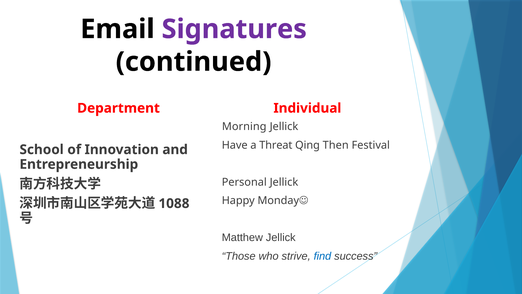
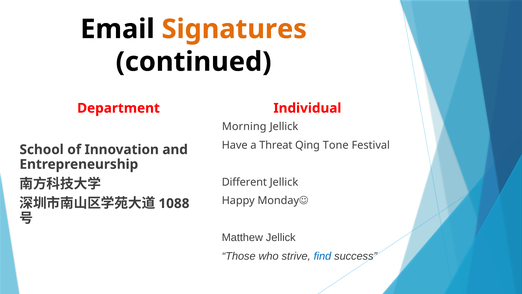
Signatures colour: purple -> orange
Then: Then -> Tone
Personal: Personal -> Different
